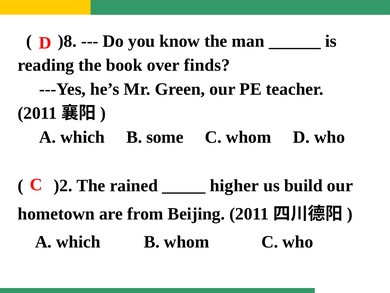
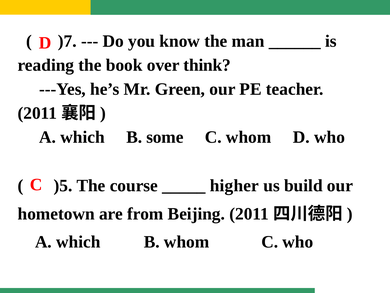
)8: )8 -> )7
finds: finds -> think
)2: )2 -> )5
rained: rained -> course
